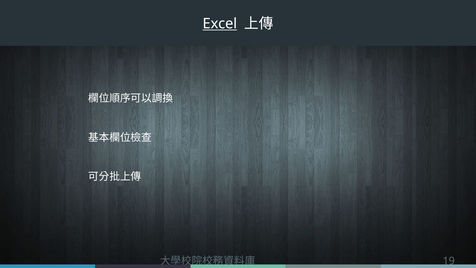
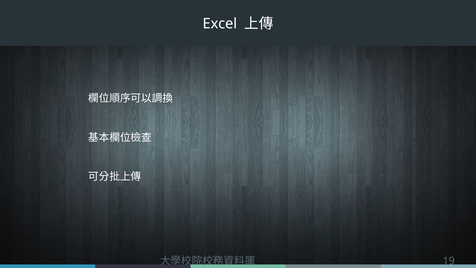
Excel underline: present -> none
